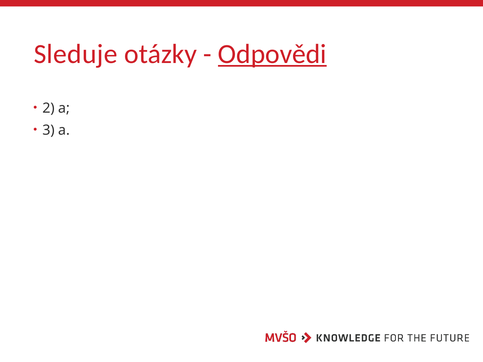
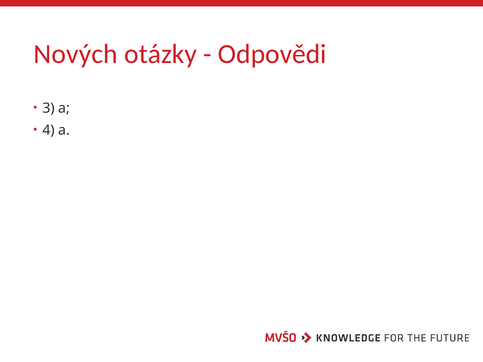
Sleduje: Sleduje -> Nových
Odpovědi underline: present -> none
2: 2 -> 3
3: 3 -> 4
